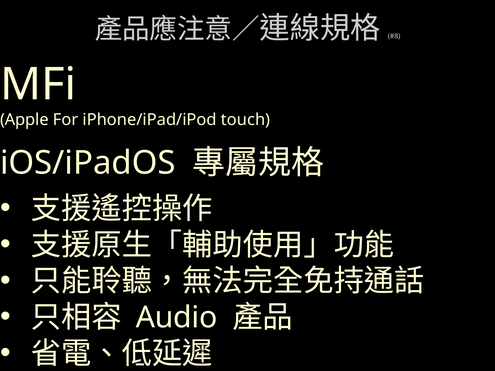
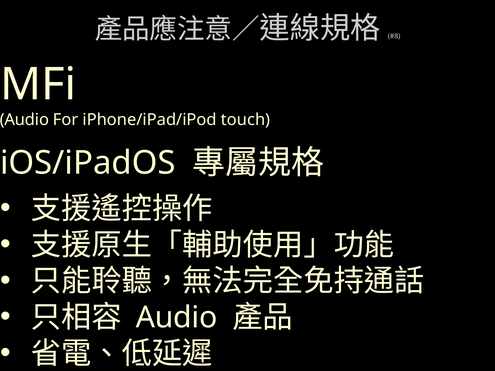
Apple at (24, 120): Apple -> Audio
